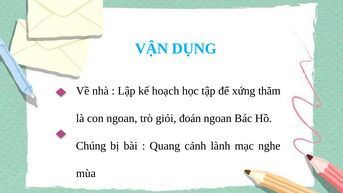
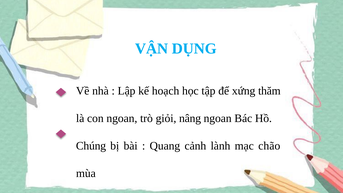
đoán: đoán -> nâng
nghe: nghe -> chão
